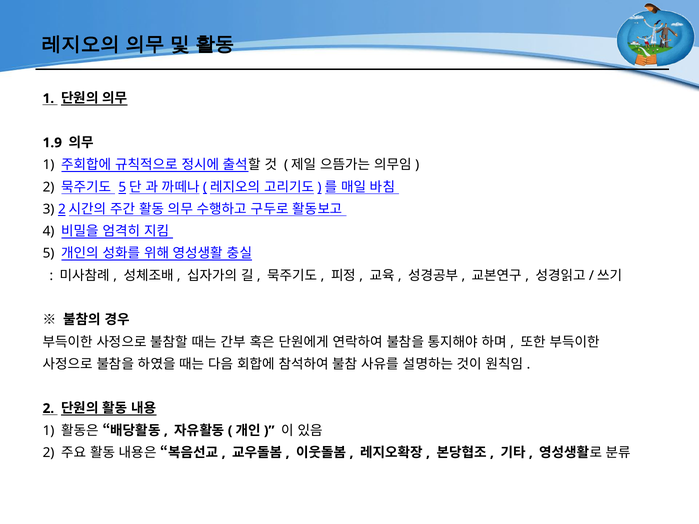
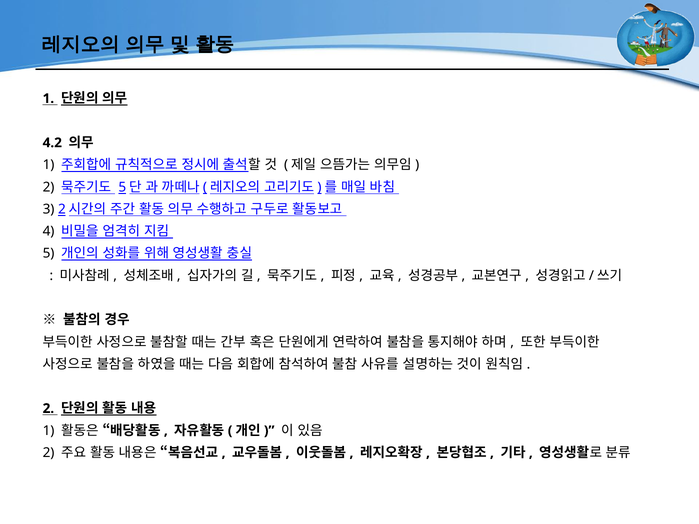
1.9: 1.9 -> 4.2
